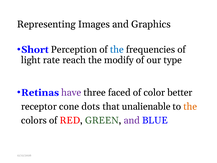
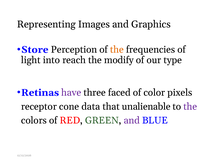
Short: Short -> Store
the at (117, 50) colour: blue -> orange
rate: rate -> into
better: better -> pixels
dots: dots -> data
the at (190, 106) colour: orange -> purple
